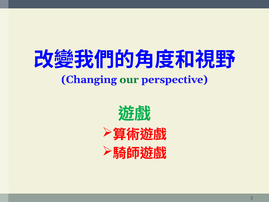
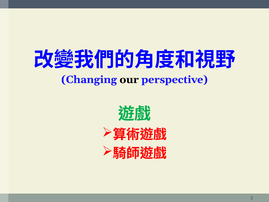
our colour: green -> black
